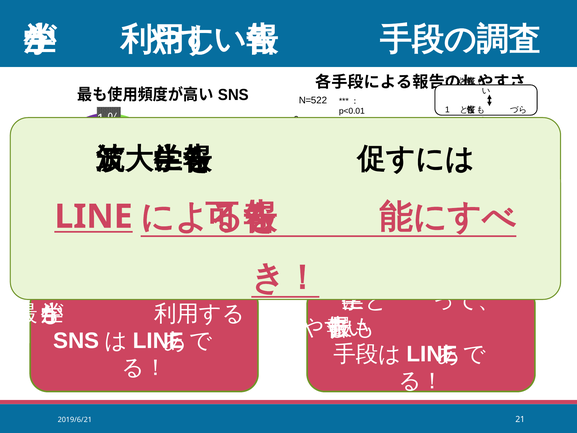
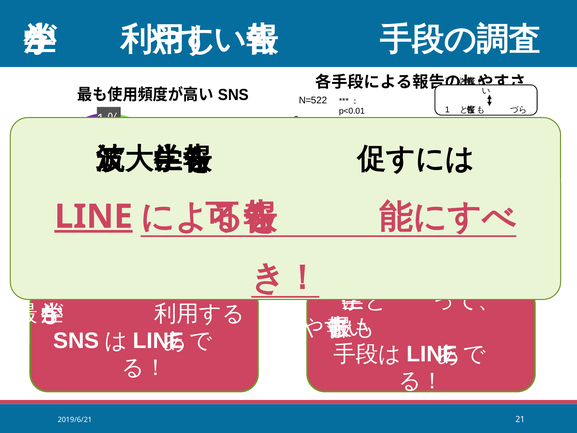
LINE at (94, 217) underline: none -> present
